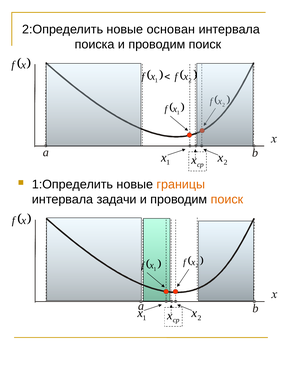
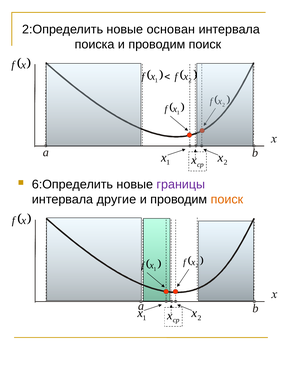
1:Определить: 1:Определить -> 6:Определить
границы colour: orange -> purple
задачи: задачи -> другие
